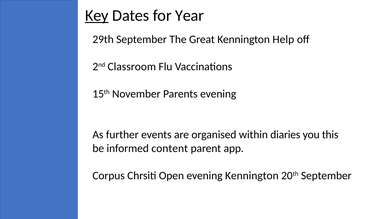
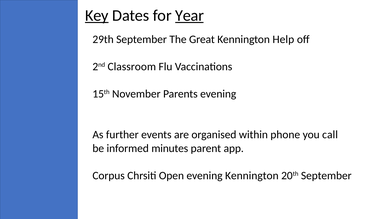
Year underline: none -> present
diaries: diaries -> phone
this: this -> call
content: content -> minutes
